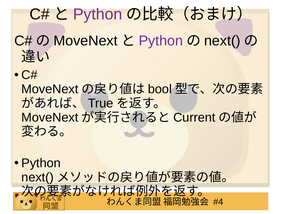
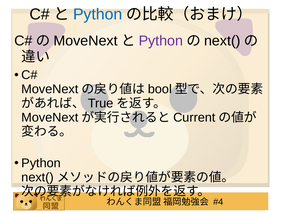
Python at (98, 14) colour: purple -> blue
